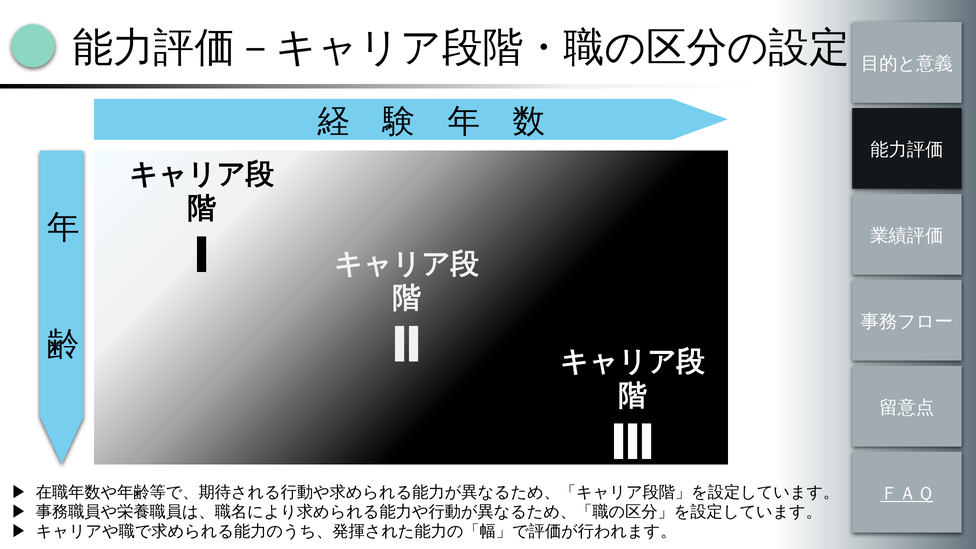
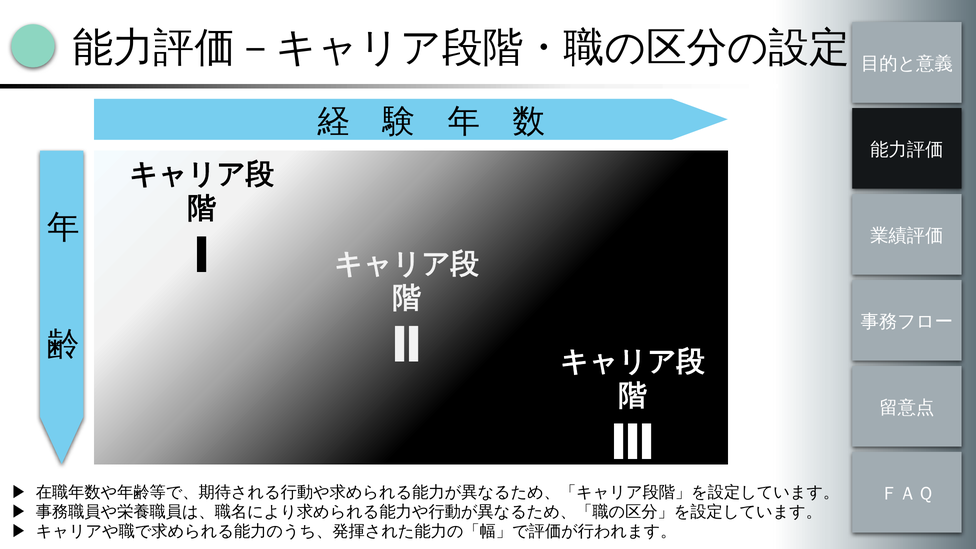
ＦＡＱ underline: present -> none
